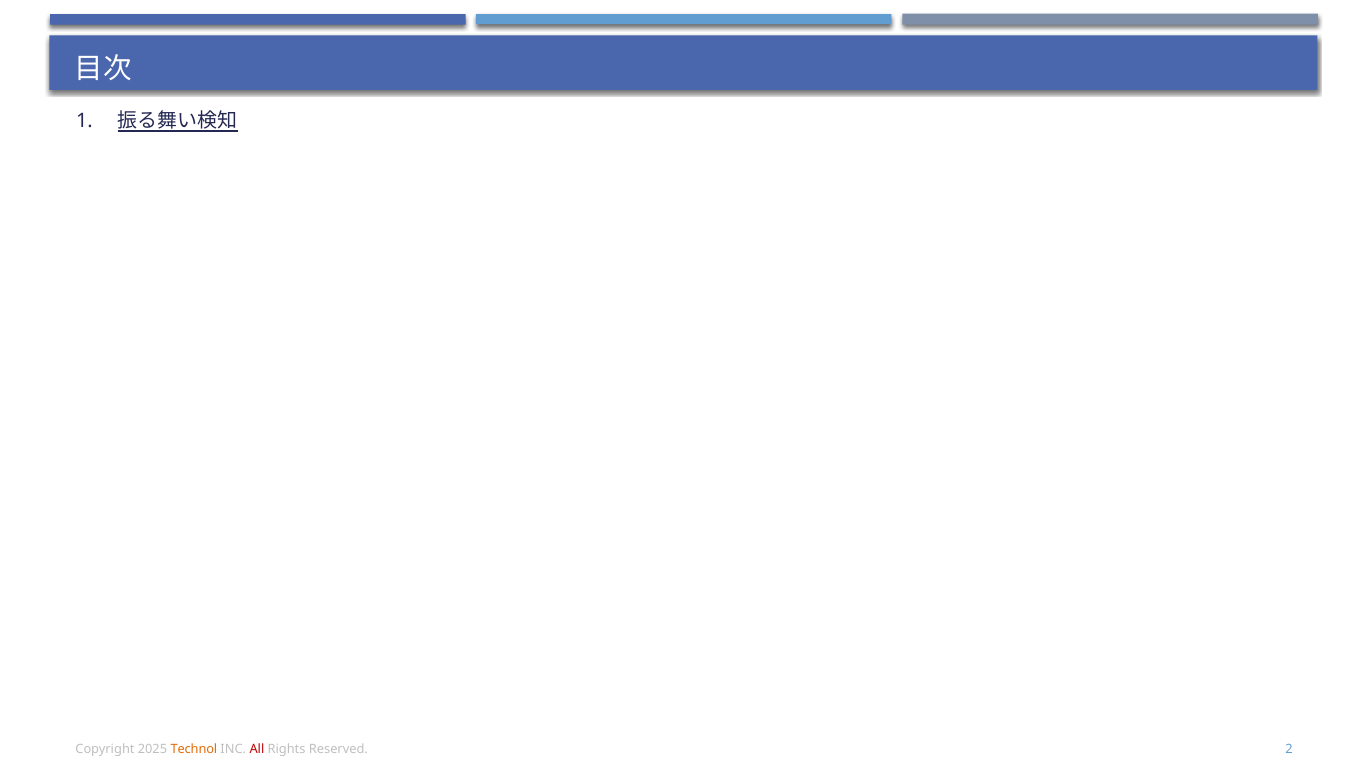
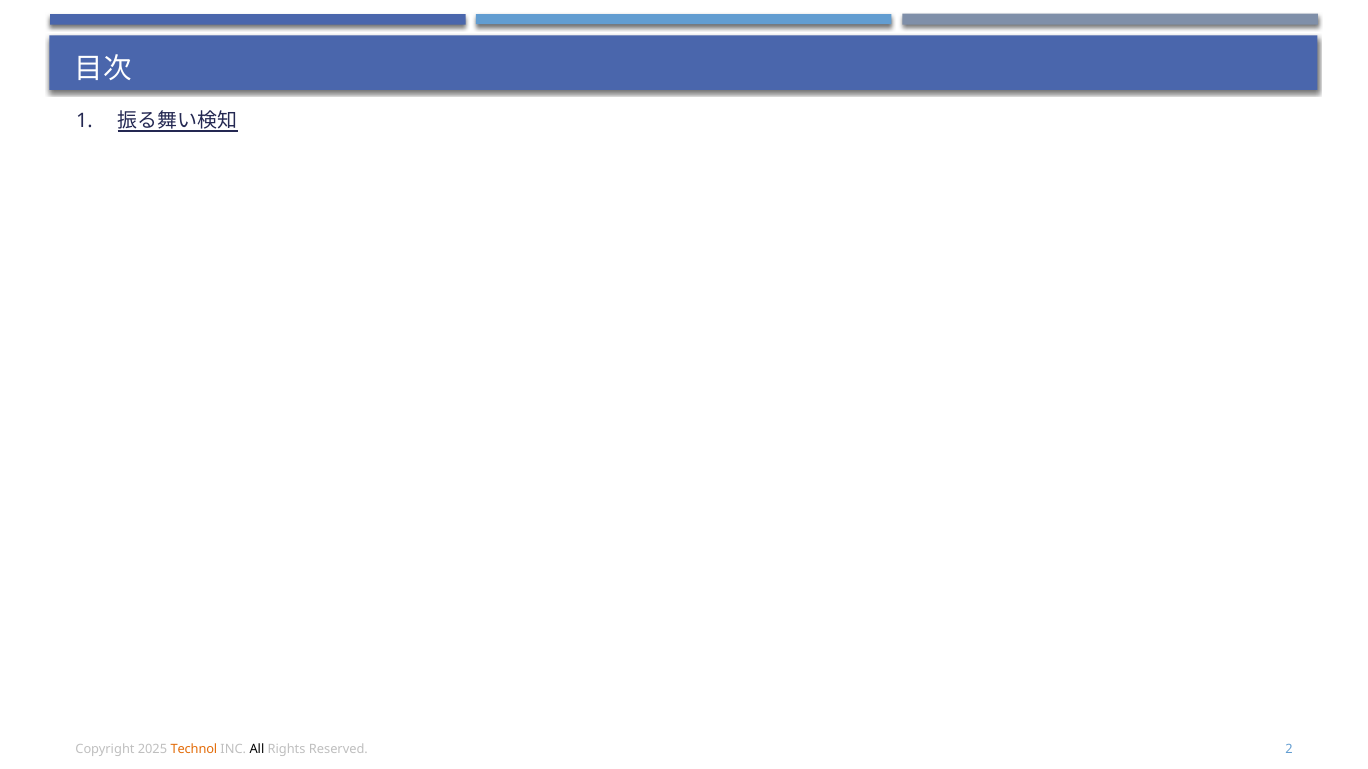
All colour: red -> black
